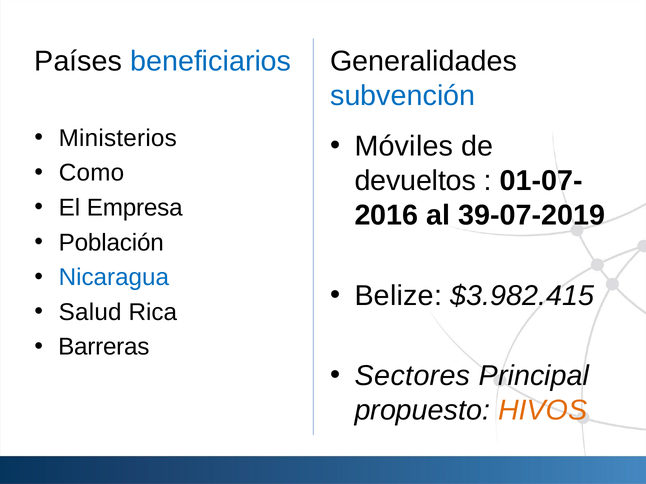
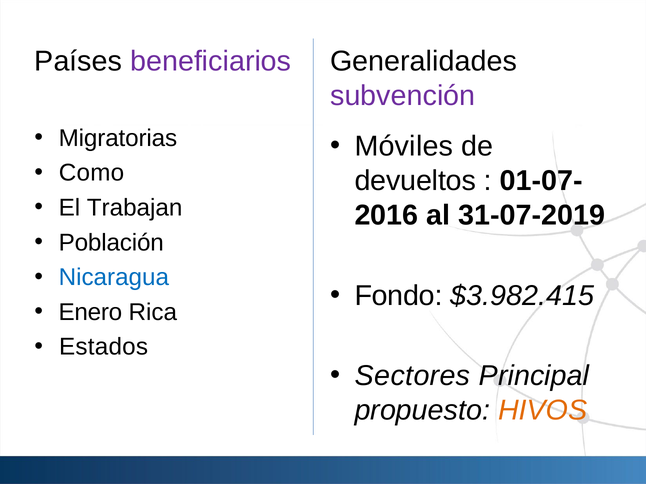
beneficiarios colour: blue -> purple
subvención colour: blue -> purple
Ministerios: Ministerios -> Migratorias
Empresa: Empresa -> Trabajan
39-07-2019: 39-07-2019 -> 31-07-2019
Belize: Belize -> Fondo
Salud: Salud -> Enero
Barreras: Barreras -> Estados
